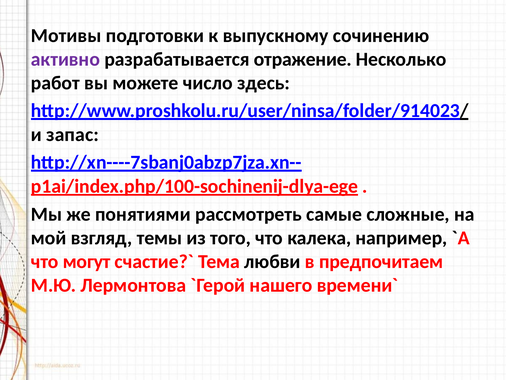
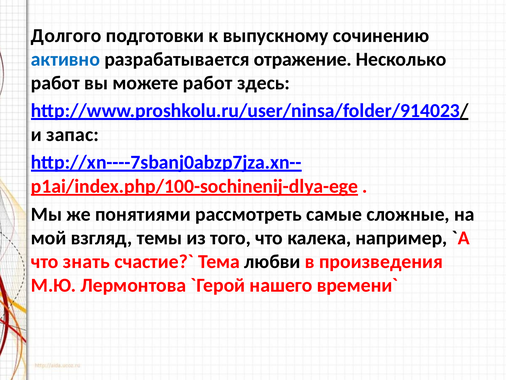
Мотивы: Мотивы -> Долгого
активно colour: purple -> blue
можете число: число -> работ
могут: могут -> знать
предпочитаем: предпочитаем -> произведения
